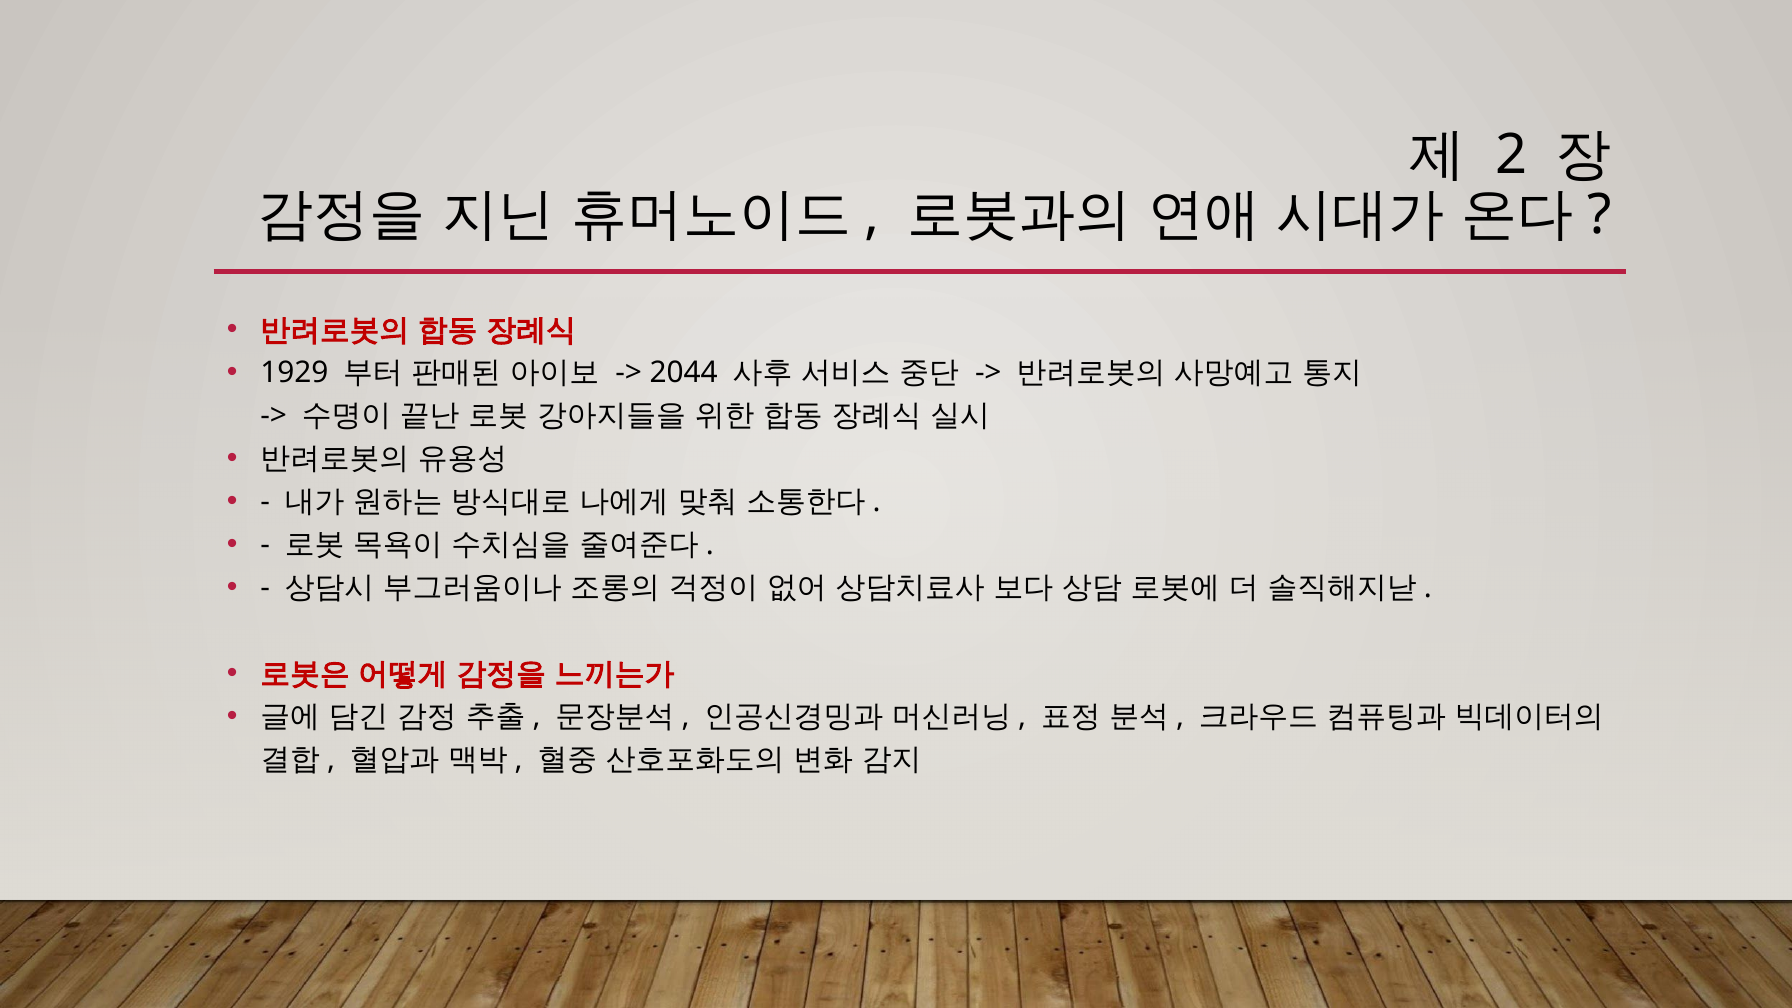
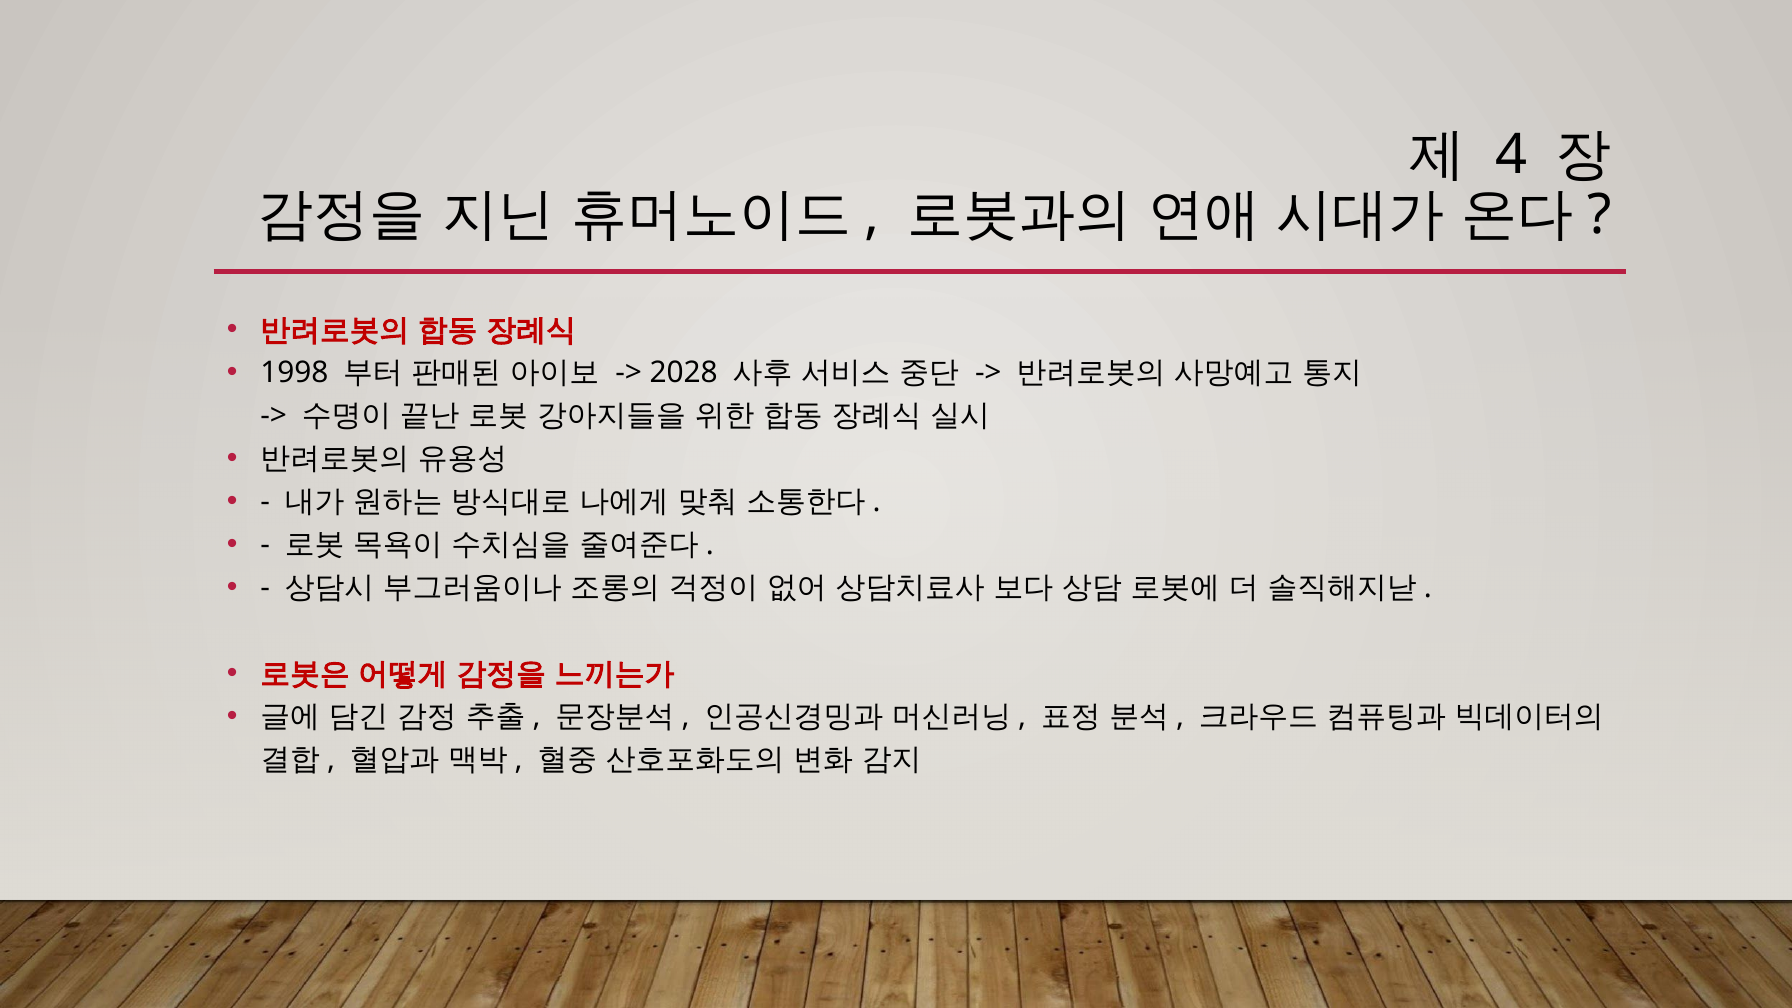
2: 2 -> 4
1929: 1929 -> 1998
2044: 2044 -> 2028
